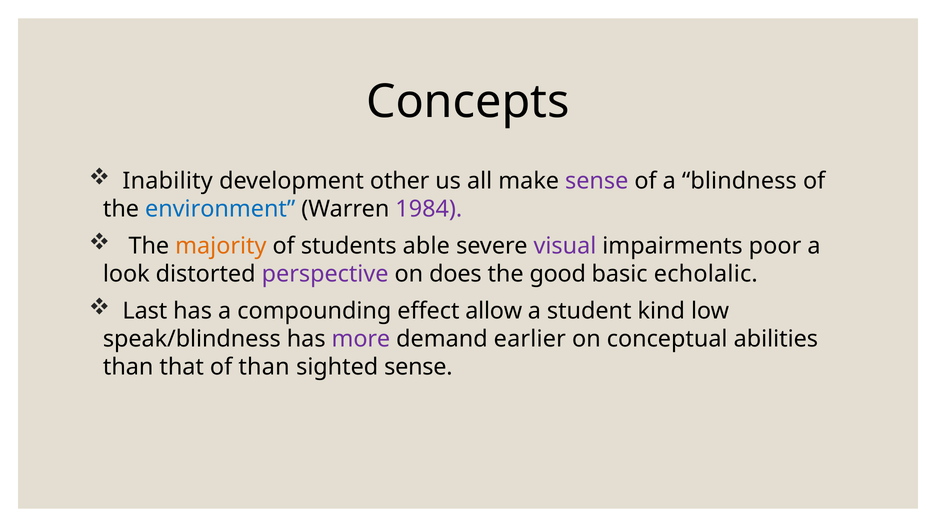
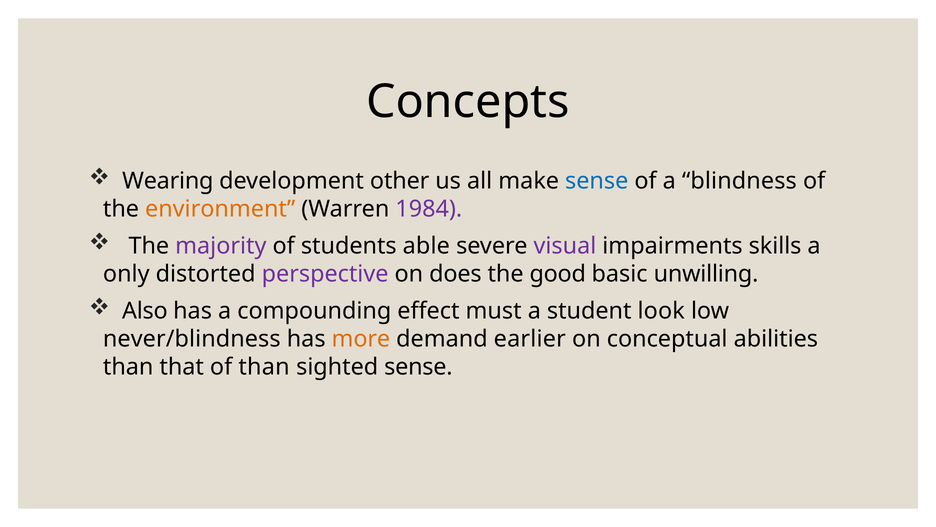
Inability: Inability -> Wearing
sense at (597, 181) colour: purple -> blue
environment colour: blue -> orange
majority colour: orange -> purple
poor: poor -> skills
look: look -> only
echolalic: echolalic -> unwilling
Last: Last -> Also
allow: allow -> must
kind: kind -> look
speak/blindness: speak/blindness -> never/blindness
more colour: purple -> orange
